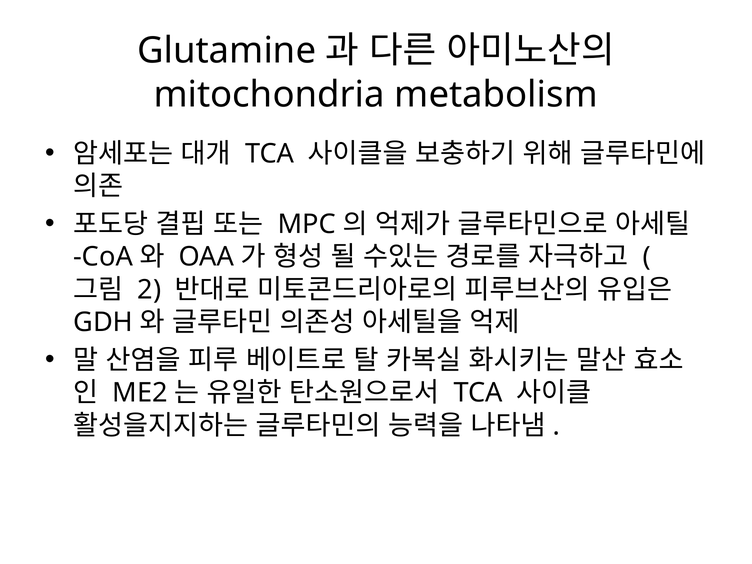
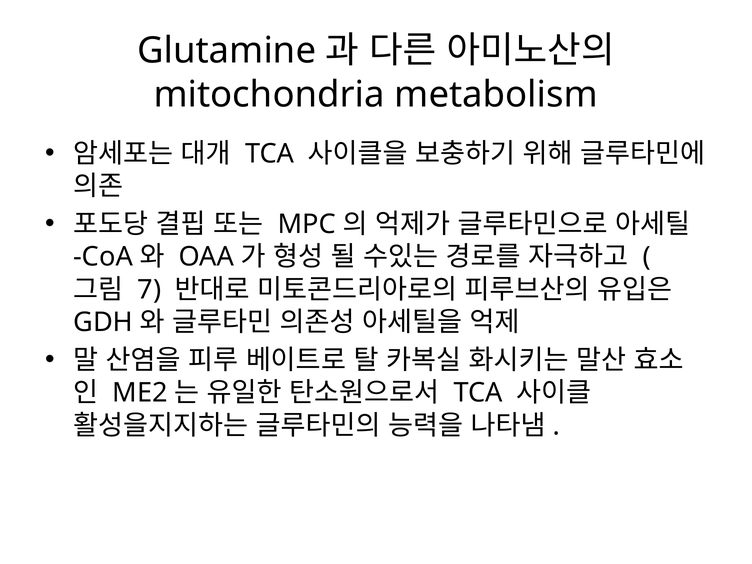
2: 2 -> 7
